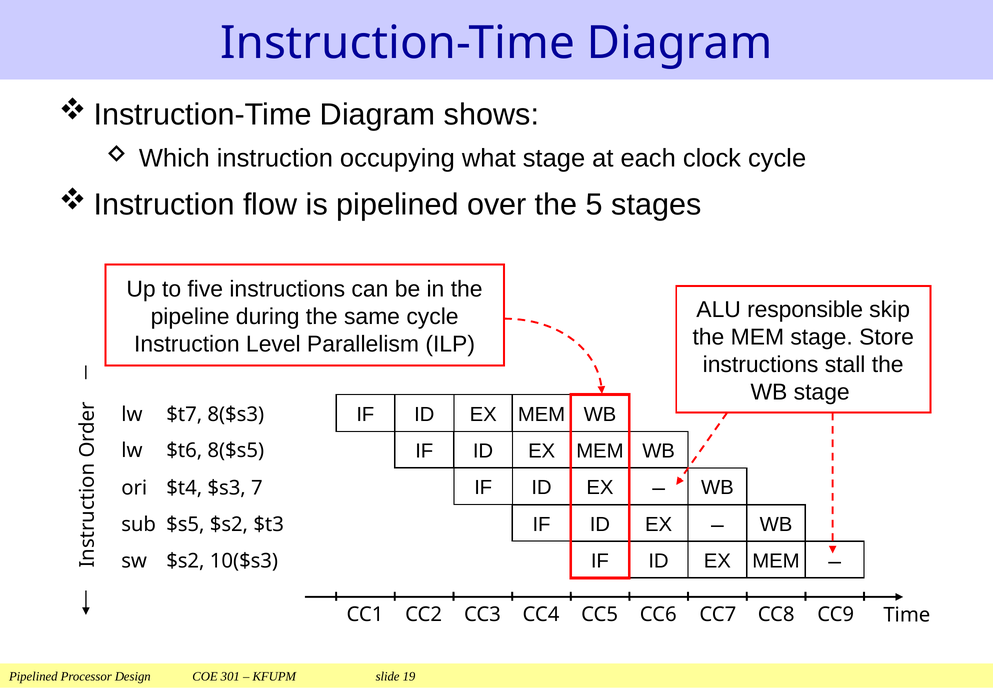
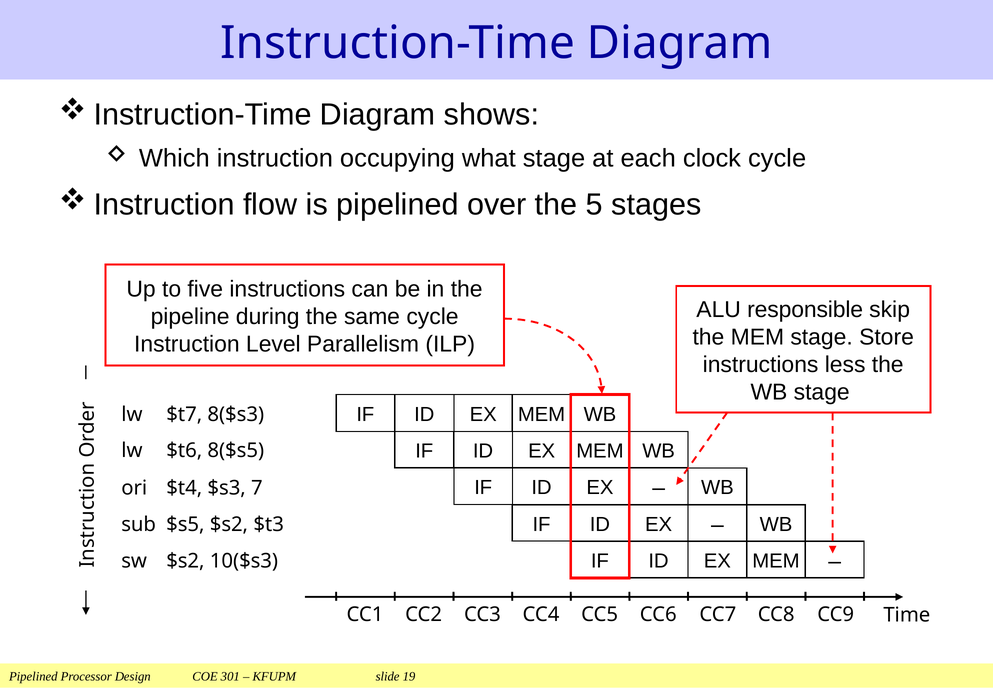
stall: stall -> less
